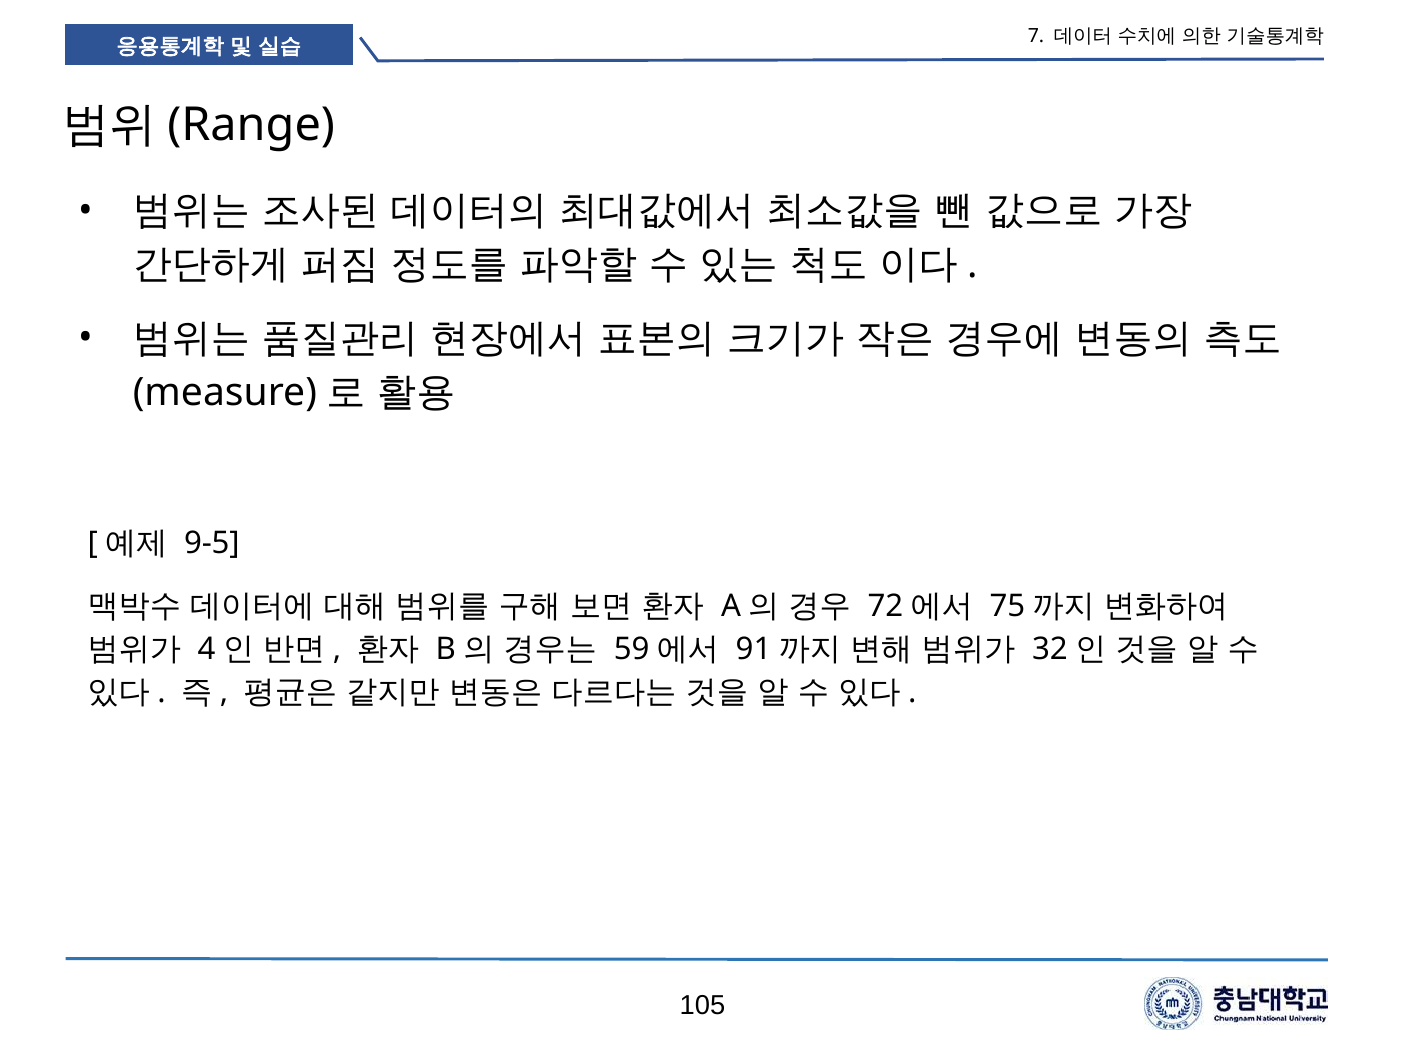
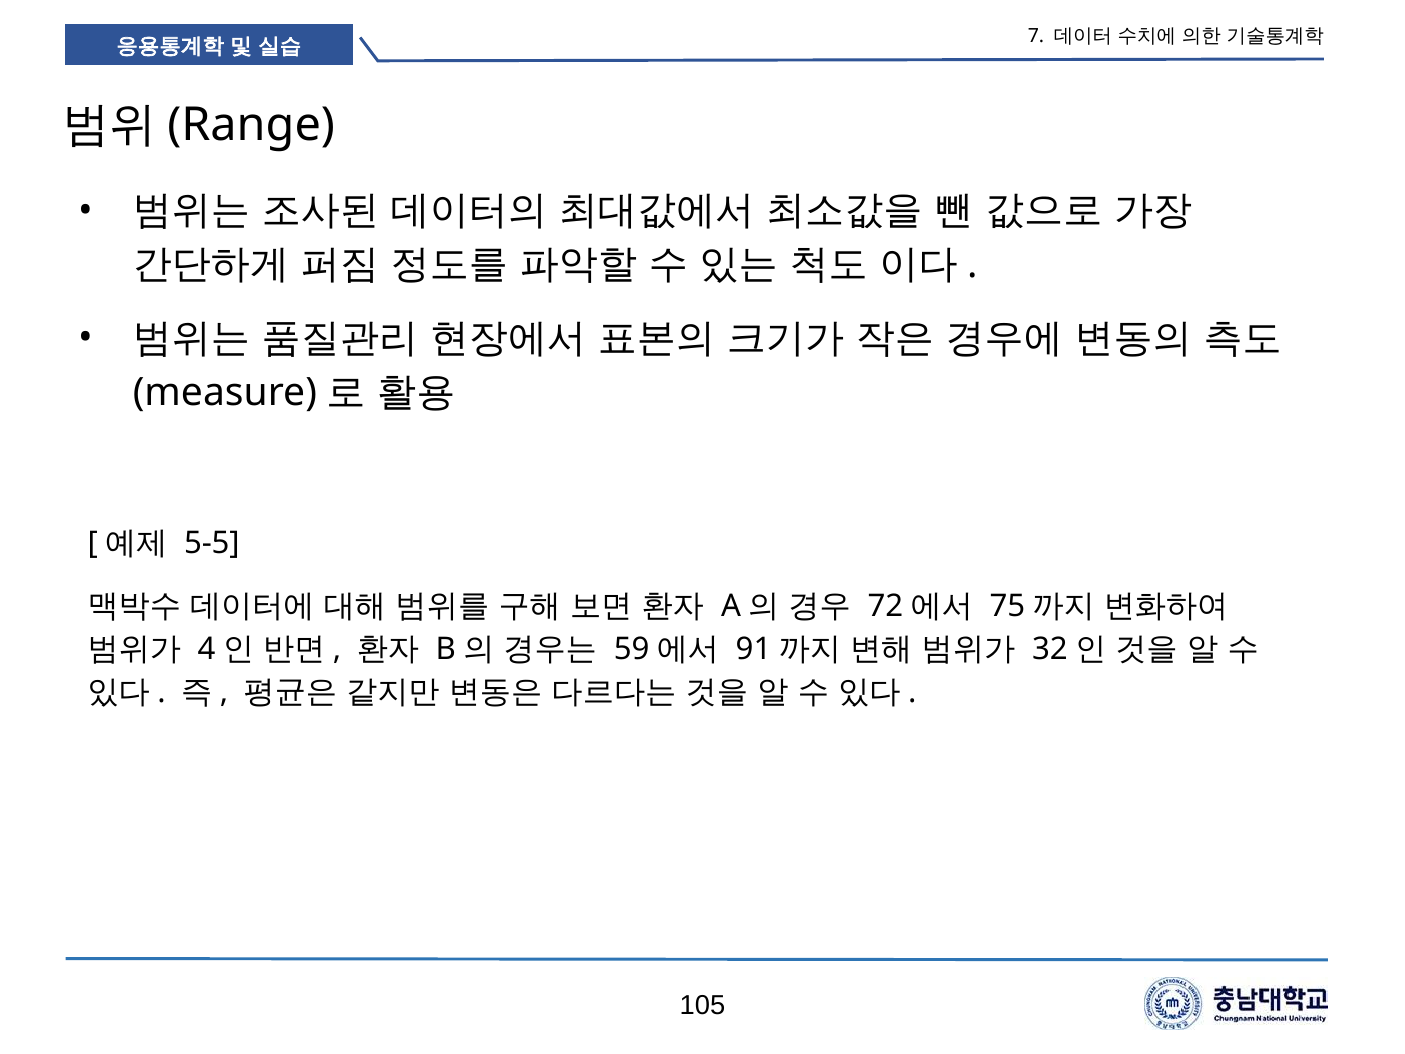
9-5: 9-5 -> 5-5
